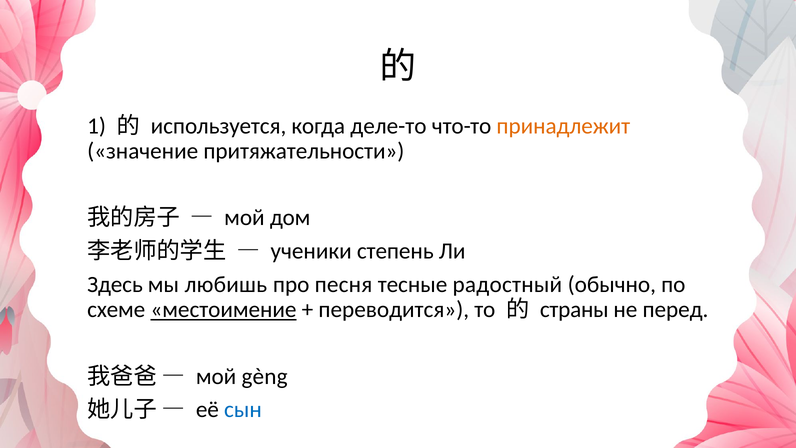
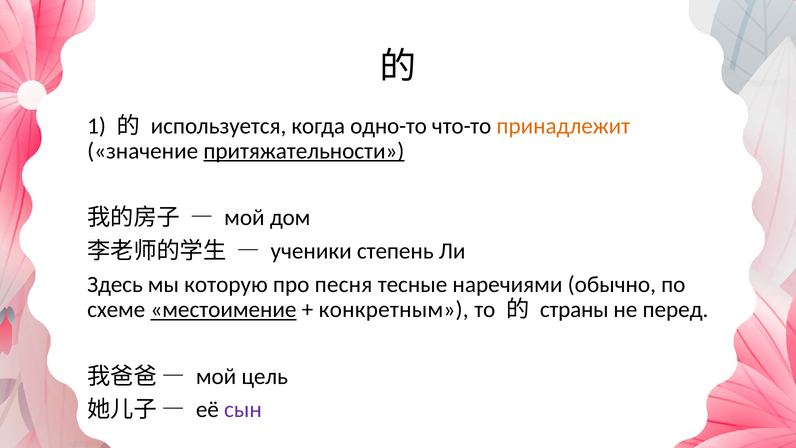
деле-то: деле-то -> одно-то
притяжательности underline: none -> present
любишь: любишь -> которую
радостный: радостный -> наречиями
переводится: переводится -> конкретным
gèng: gèng -> цель
сын colour: blue -> purple
